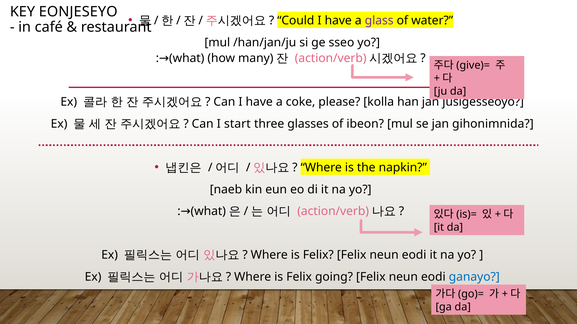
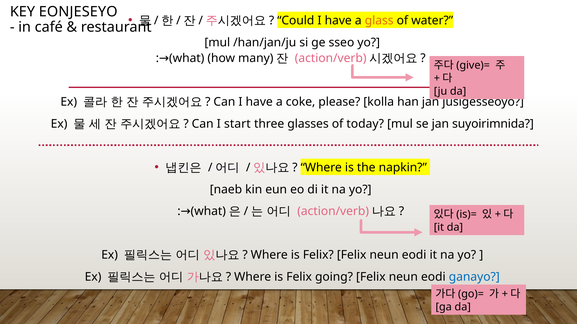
glass colour: purple -> orange
ibeon: ibeon -> today
gihonimnida: gihonimnida -> suyoirimnida
